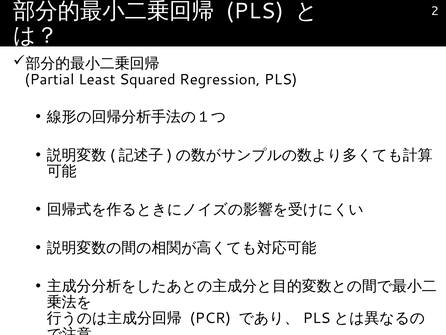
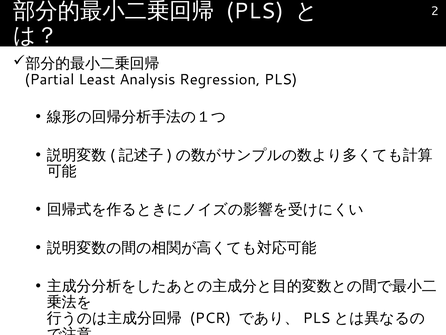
Squared: Squared -> Analysis
